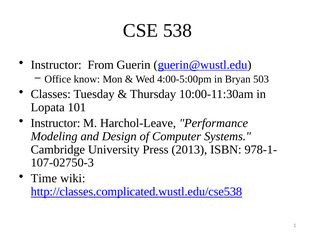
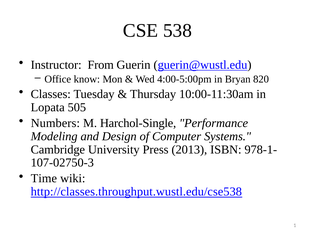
503: 503 -> 820
101: 101 -> 505
Instructor at (55, 123): Instructor -> Numbers
Harchol-Leave: Harchol-Leave -> Harchol-Single
http://classes.complicated.wustl.edu/cse538: http://classes.complicated.wustl.edu/cse538 -> http://classes.throughput.wustl.edu/cse538
